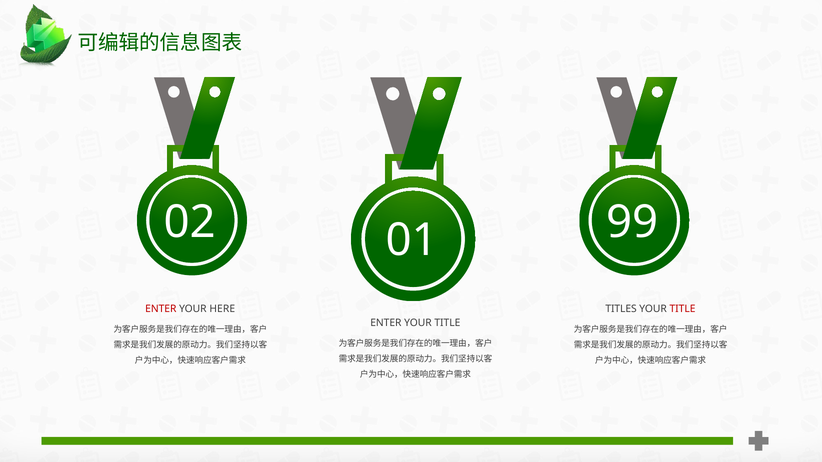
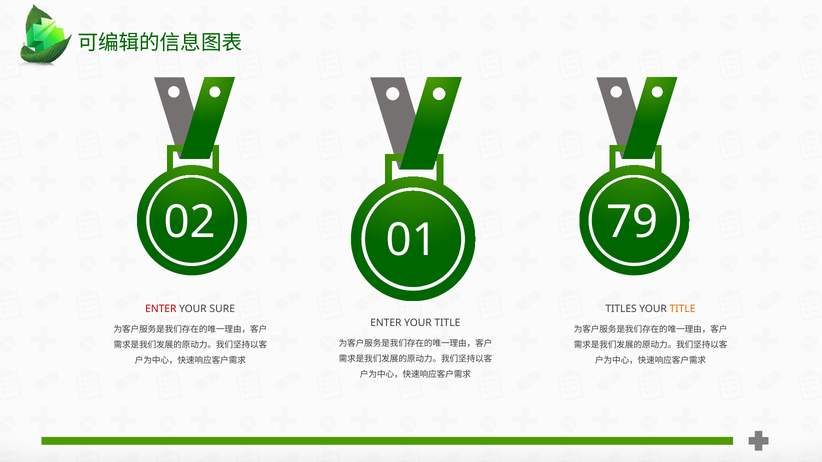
99: 99 -> 79
HERE: HERE -> SURE
TITLE at (683, 309) colour: red -> orange
